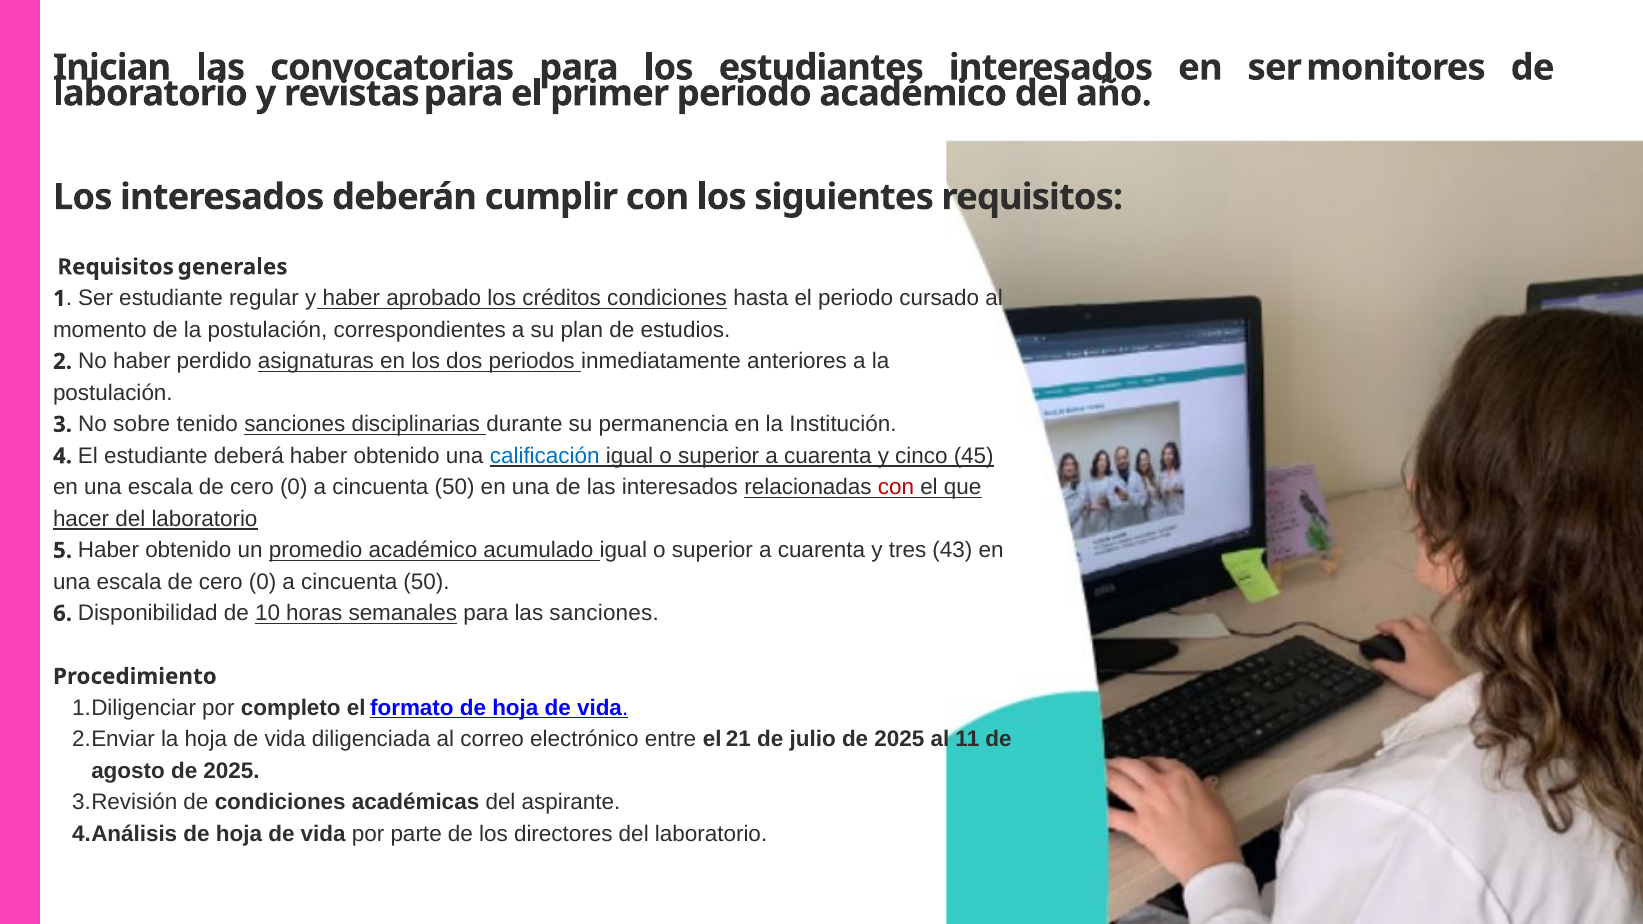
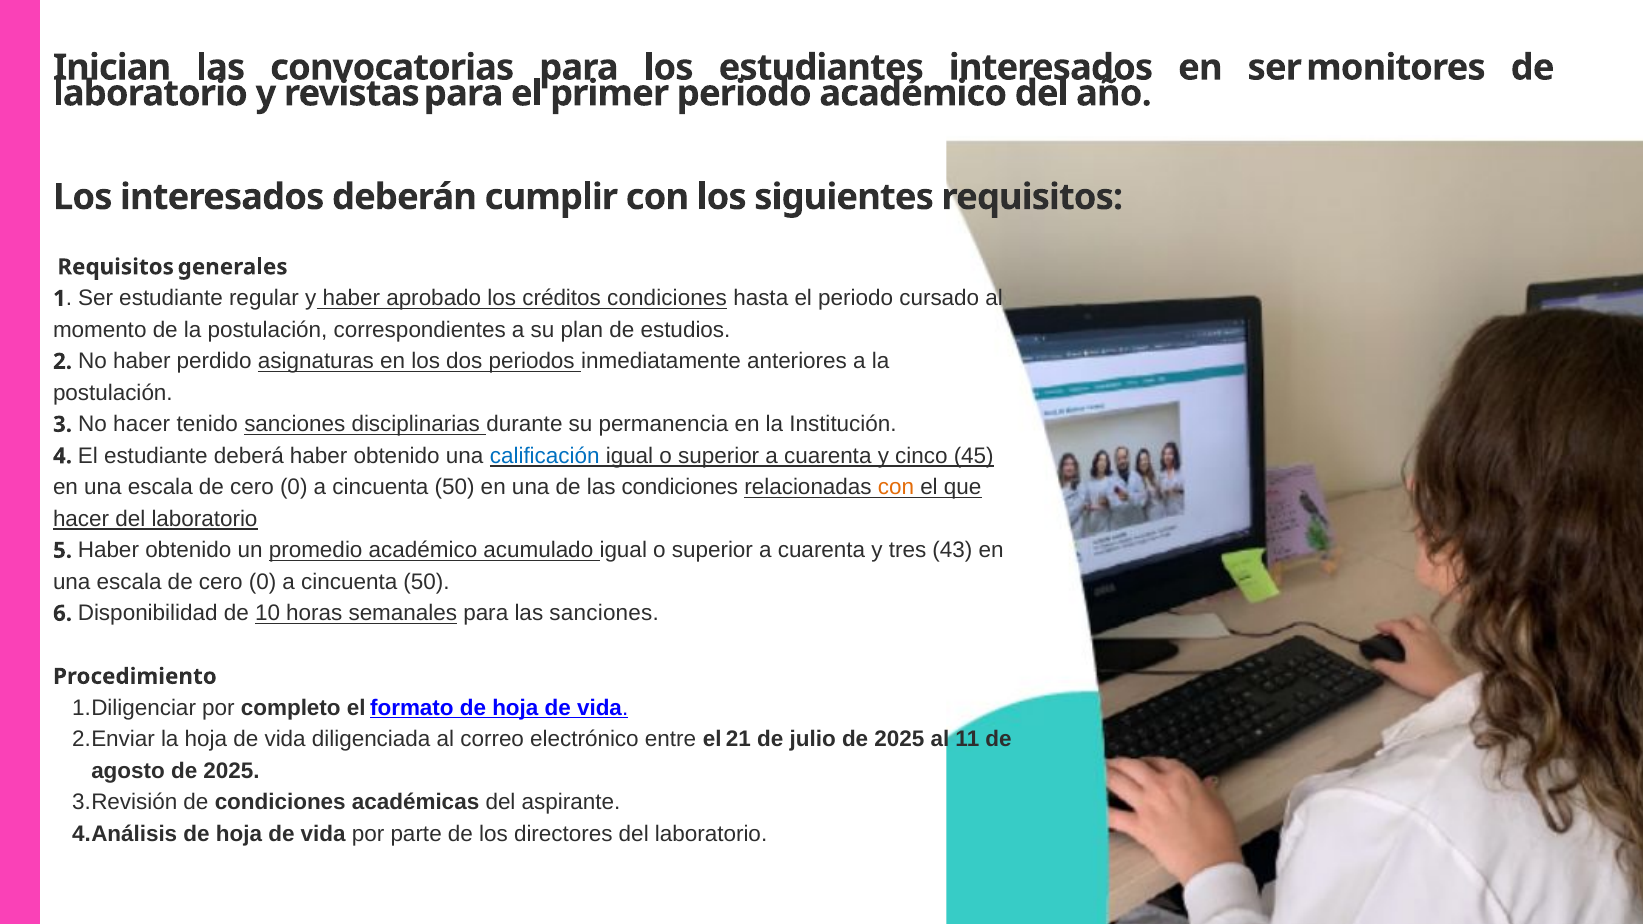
No sobre: sobre -> hacer
las interesados: interesados -> condiciones
con at (896, 488) colour: red -> orange
